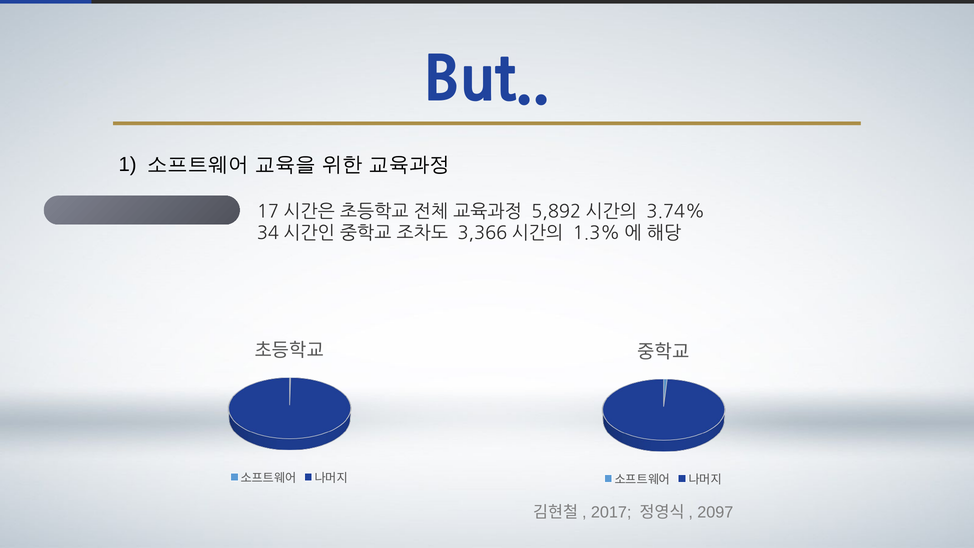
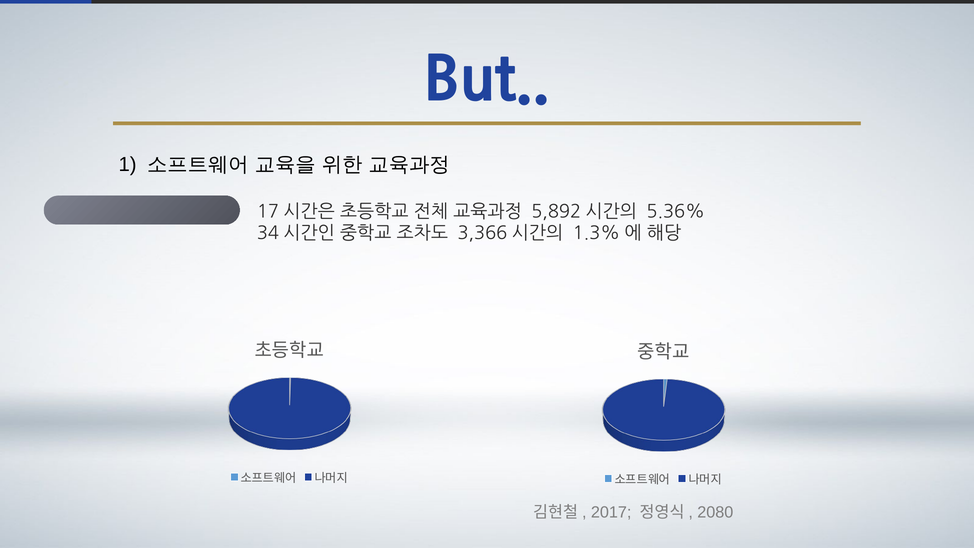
3.74%: 3.74% -> 5.36%
2097: 2097 -> 2080
